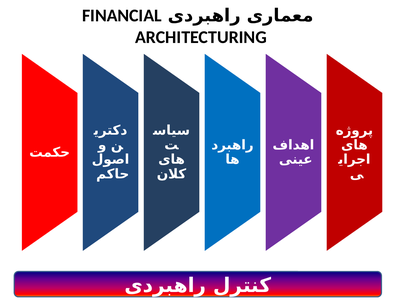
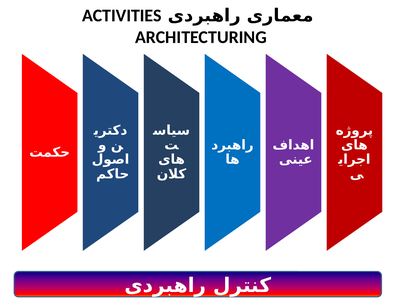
FINANCIAL: FINANCIAL -> ACTIVITIES
